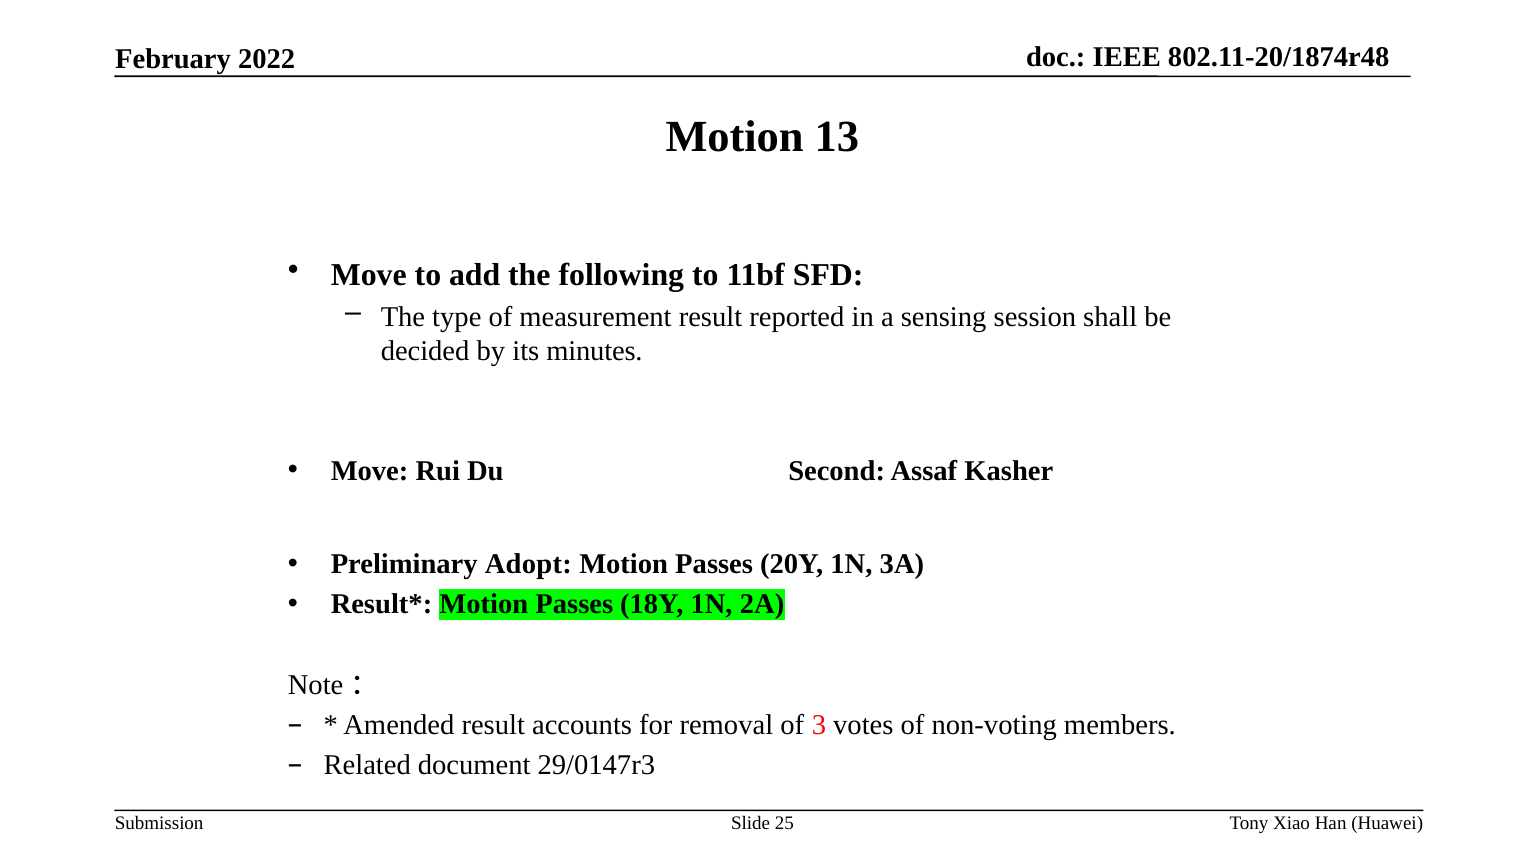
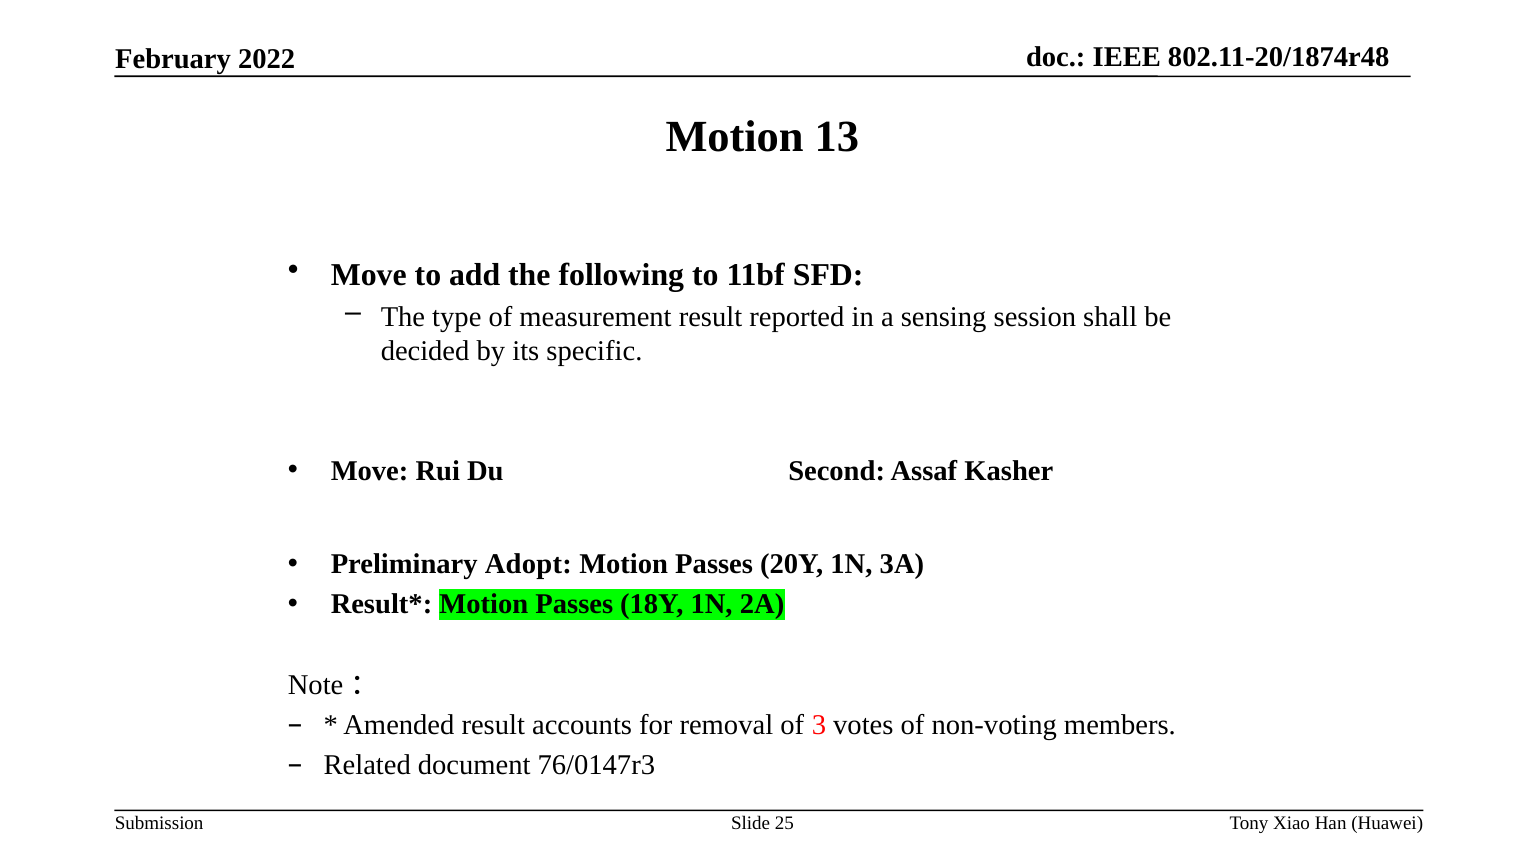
minutes: minutes -> specific
29/0147r3: 29/0147r3 -> 76/0147r3
